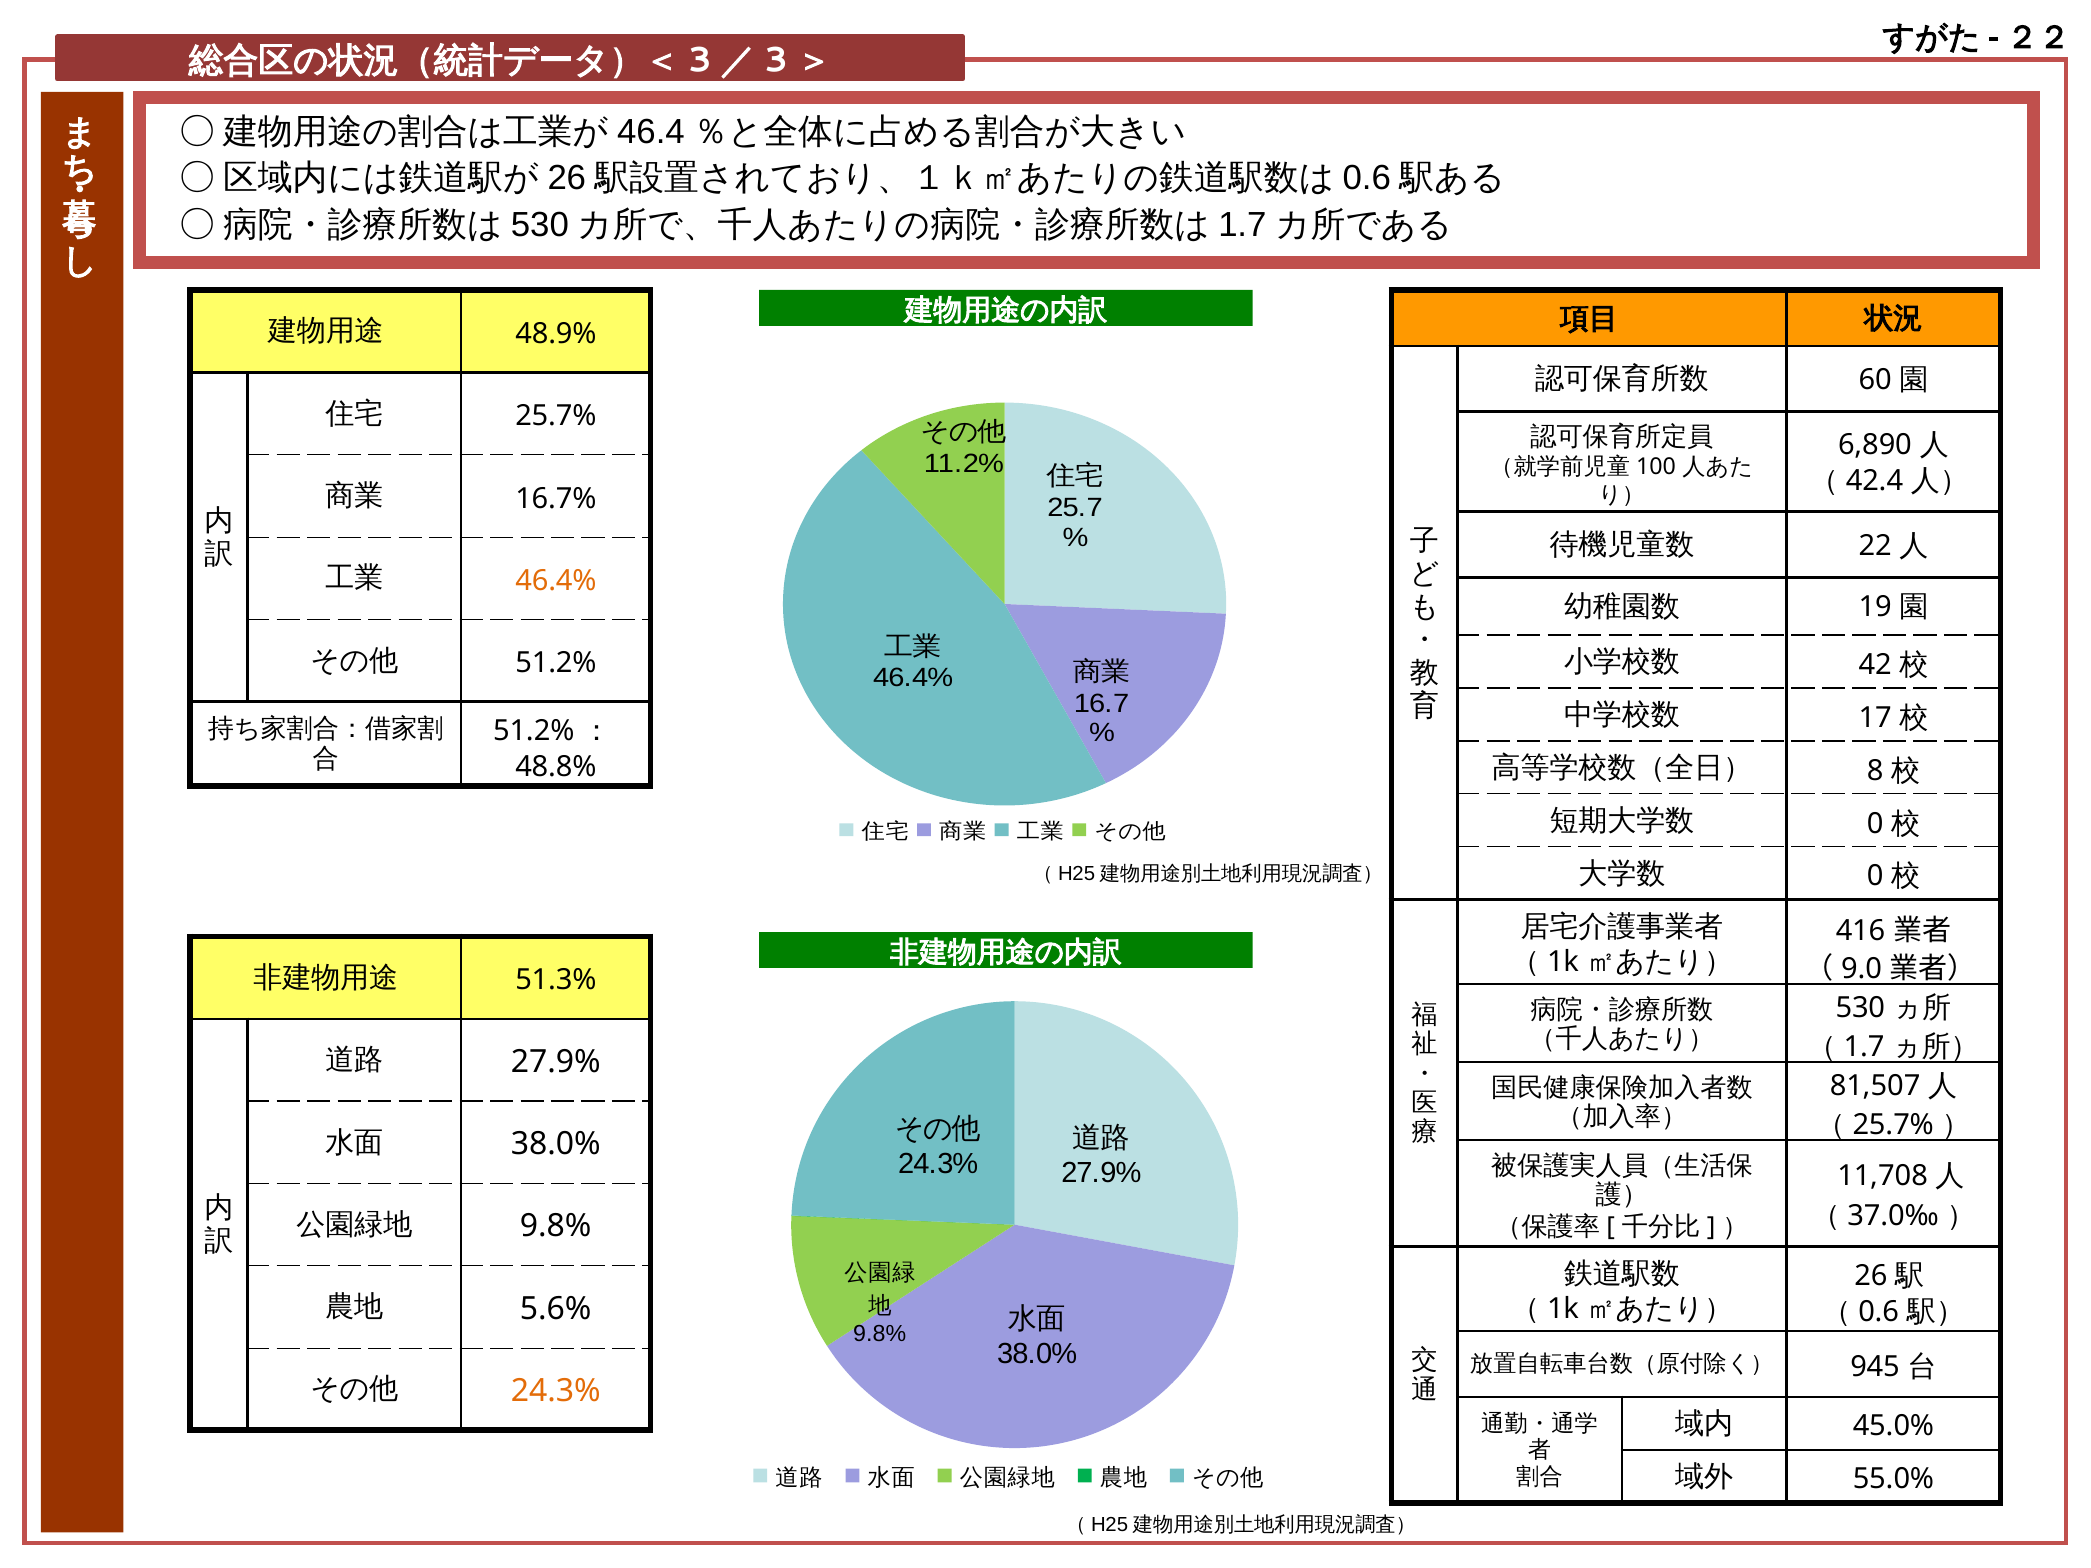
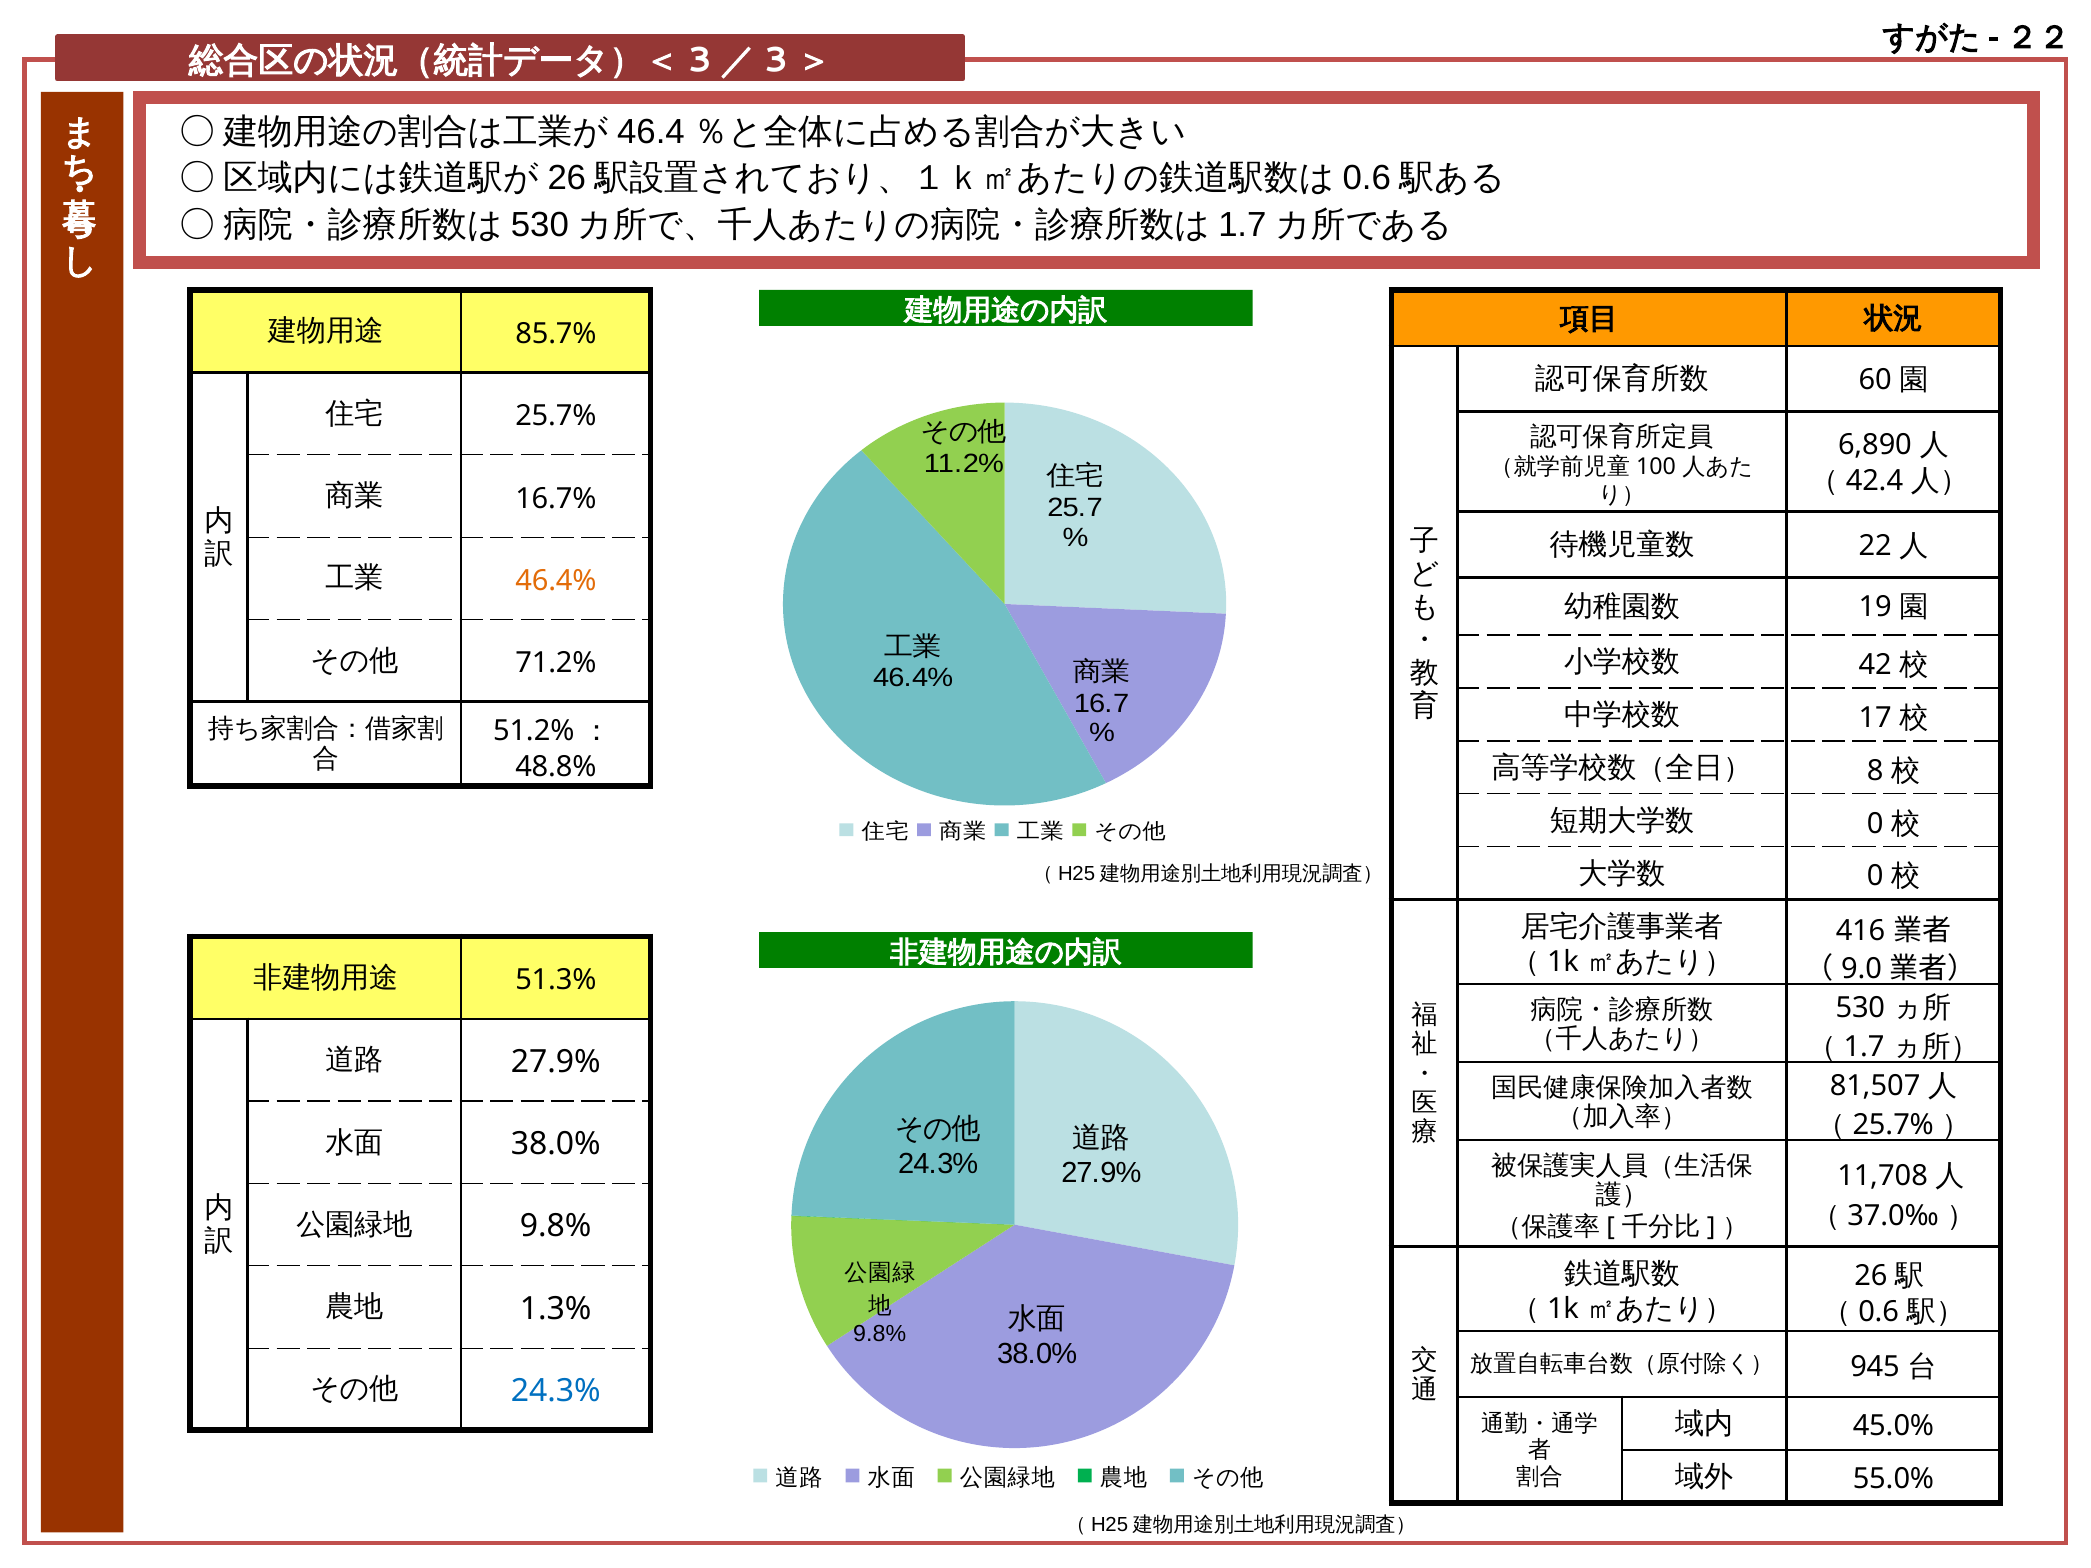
48.9%: 48.9% -> 85.7%
51.2% at (556, 663): 51.2% -> 71.2%
5.6%: 5.6% -> 1.3%
24.3% at (556, 1391) colour: orange -> blue
